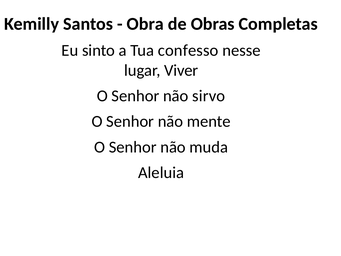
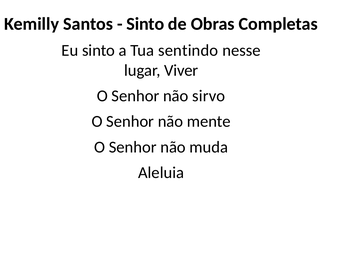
Obra at (145, 24): Obra -> Sinto
confesso: confesso -> sentindo
